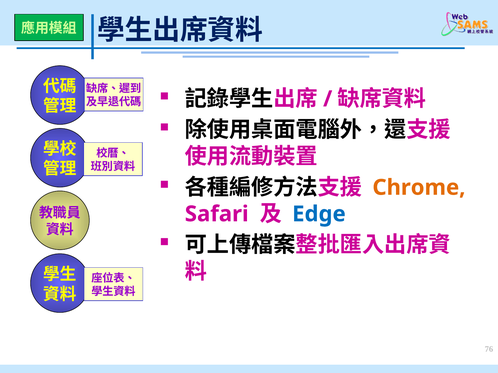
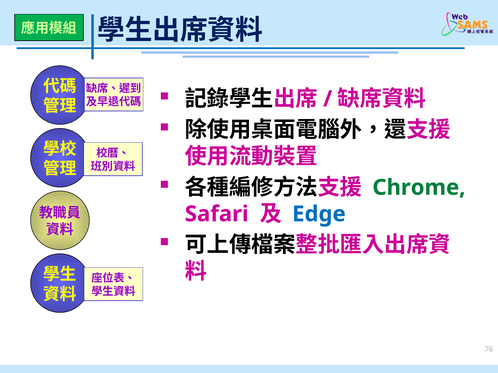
Chrome colour: orange -> green
